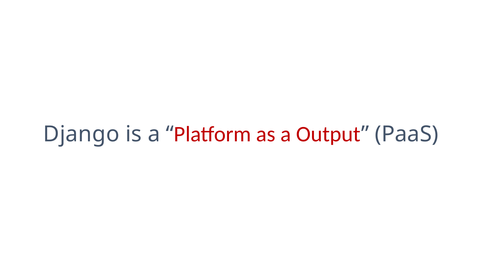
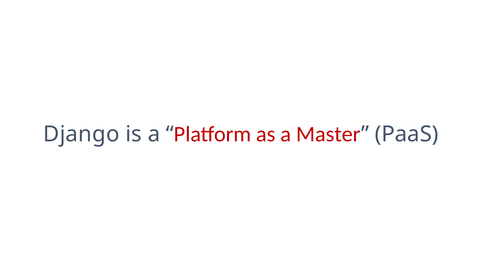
Output: Output -> Master
